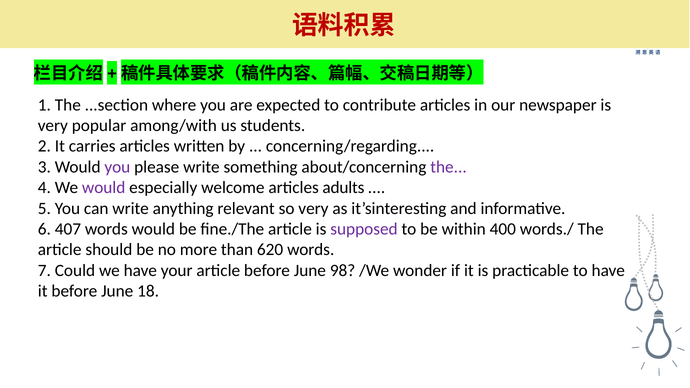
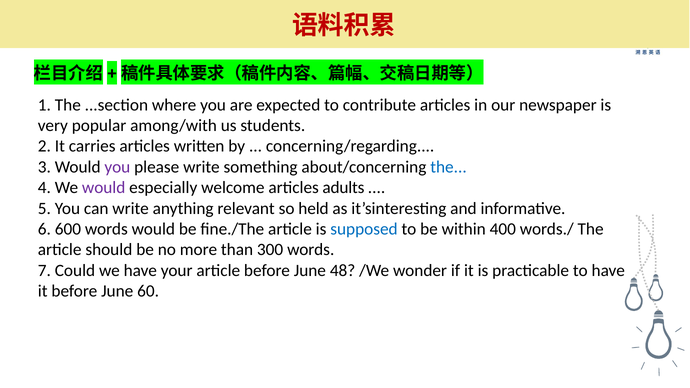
the at (449, 167) colour: purple -> blue
so very: very -> held
407: 407 -> 600
supposed colour: purple -> blue
620: 620 -> 300
98: 98 -> 48
18: 18 -> 60
